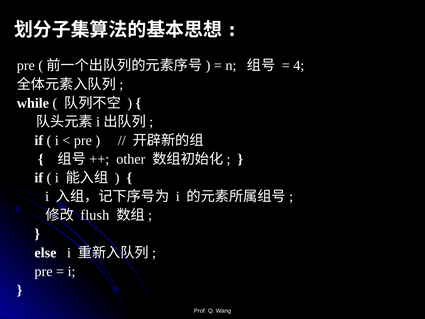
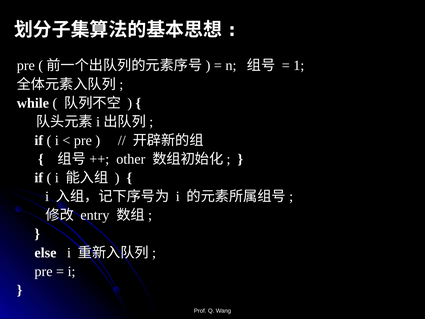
4: 4 -> 1
flush: flush -> entry
